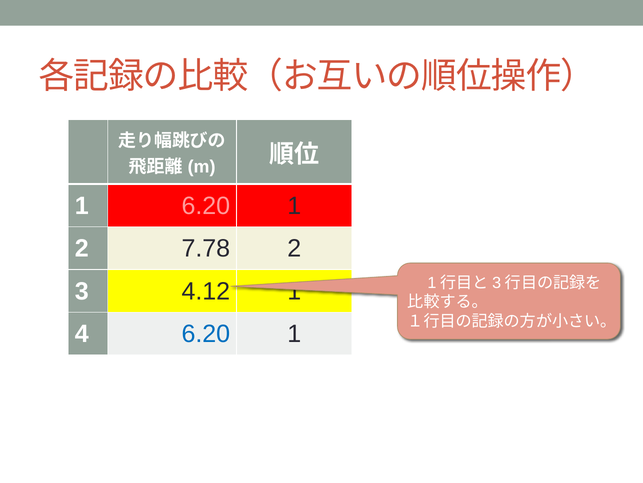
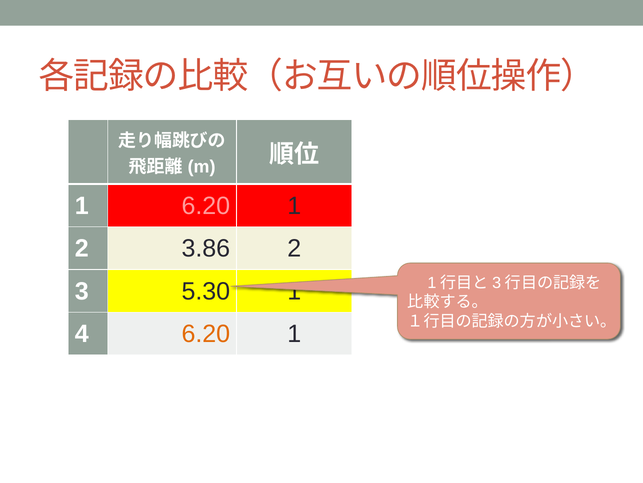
7.78: 7.78 -> 3.86
4.12: 4.12 -> 5.30
6.20 at (206, 334) colour: blue -> orange
